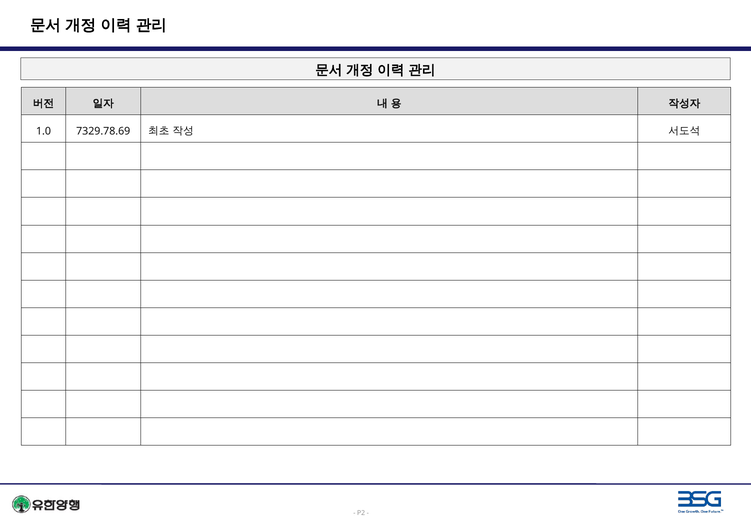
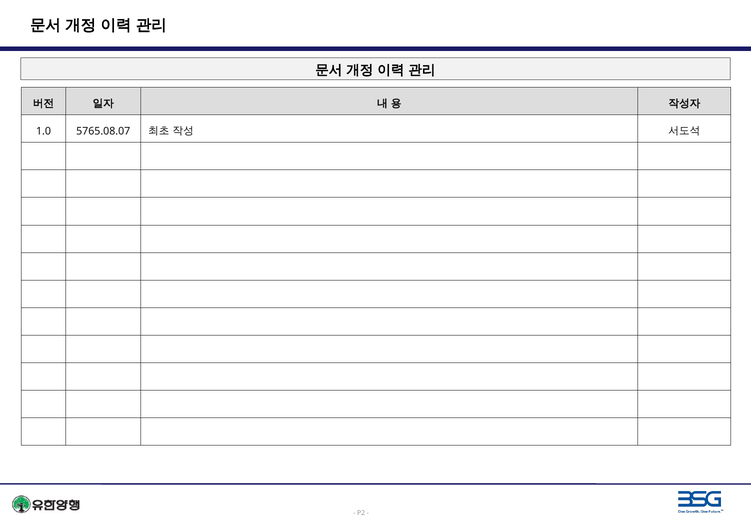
7329.78.69: 7329.78.69 -> 5765.08.07
